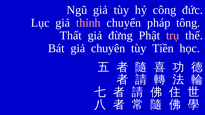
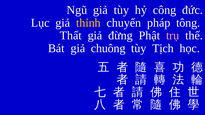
thỉnh colour: pink -> yellow
chuyên: chuyên -> chuông
Tiền: Tiền -> Tịch
